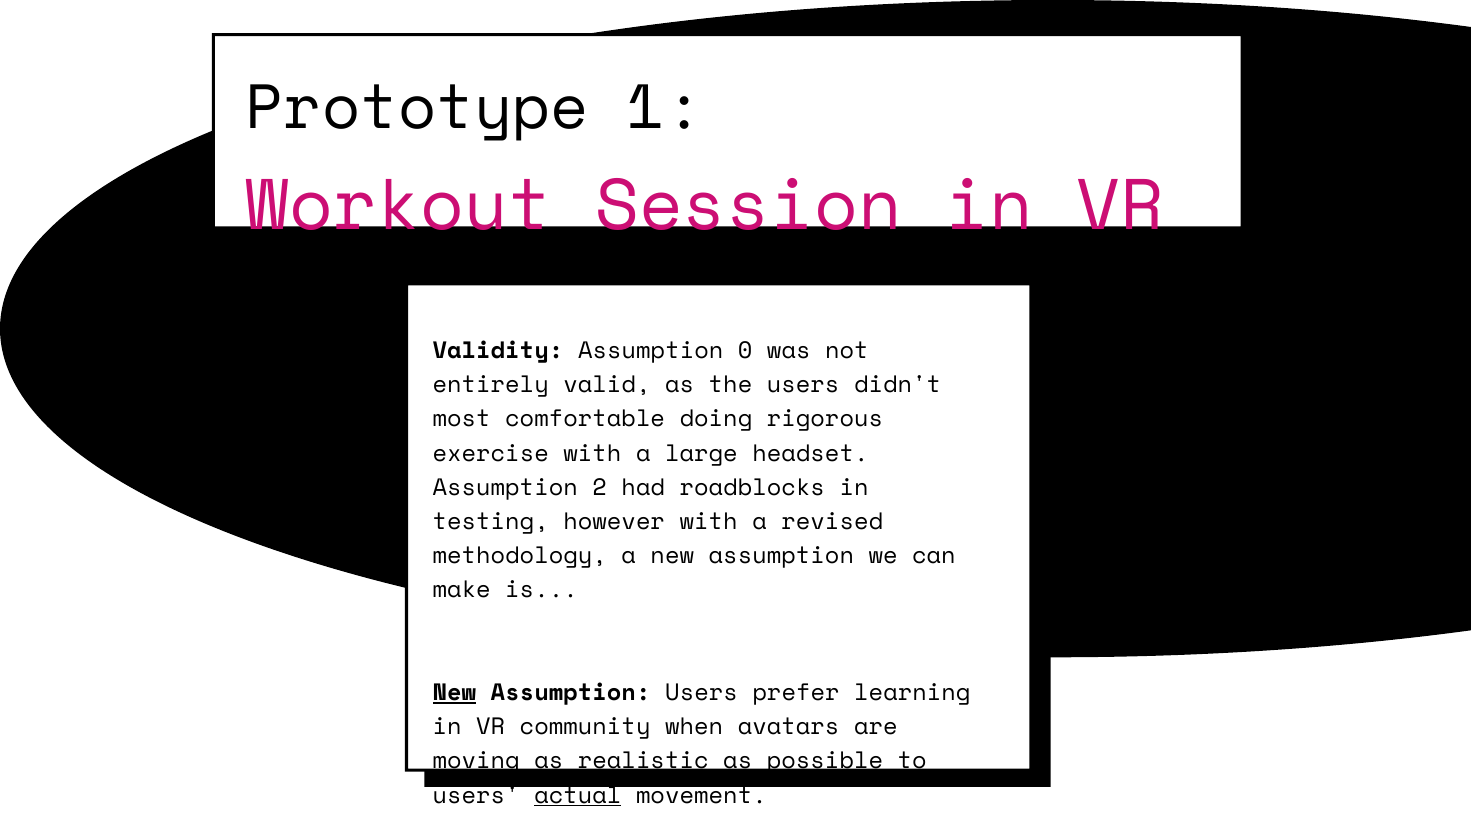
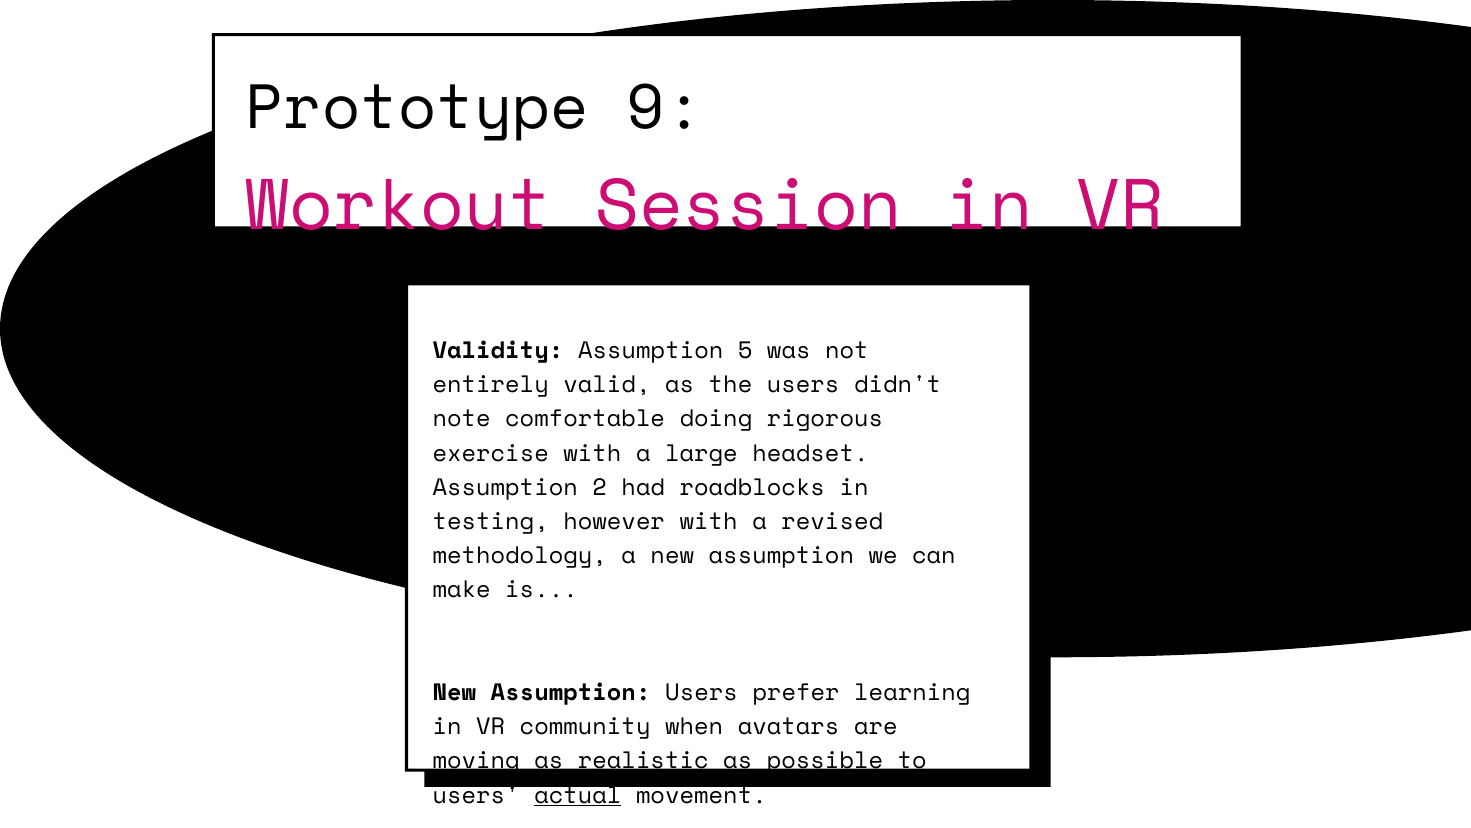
1: 1 -> 9
0: 0 -> 5
most: most -> note
New at (454, 692) underline: present -> none
